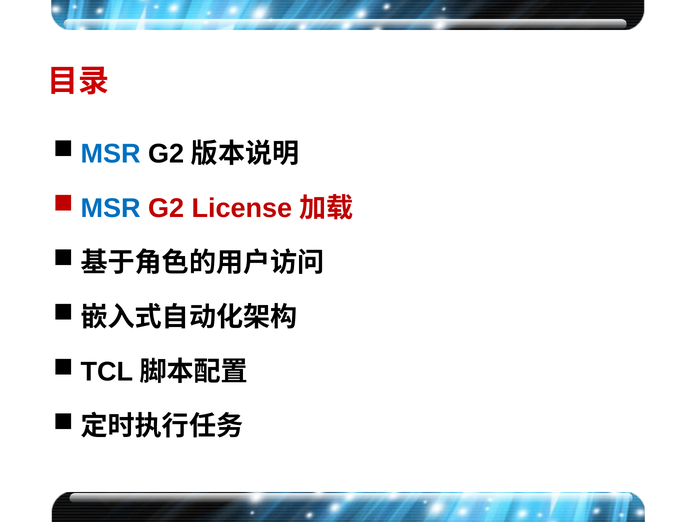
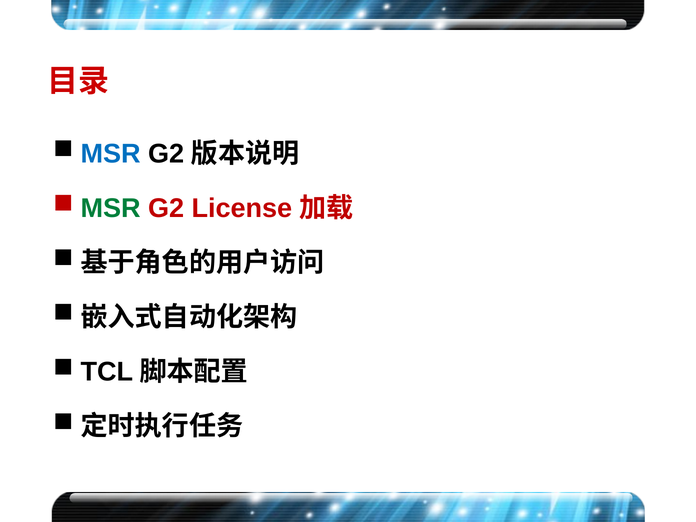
MSR at (111, 208) colour: blue -> green
